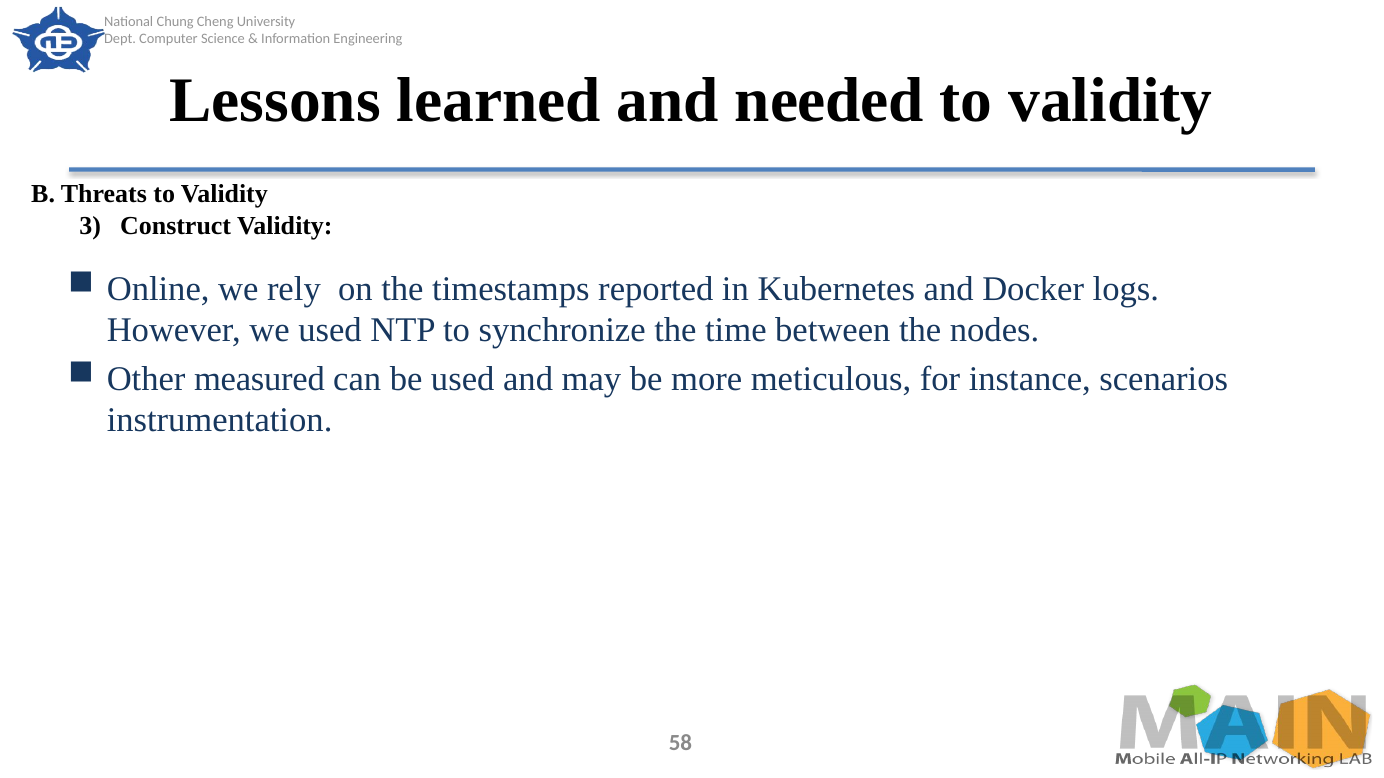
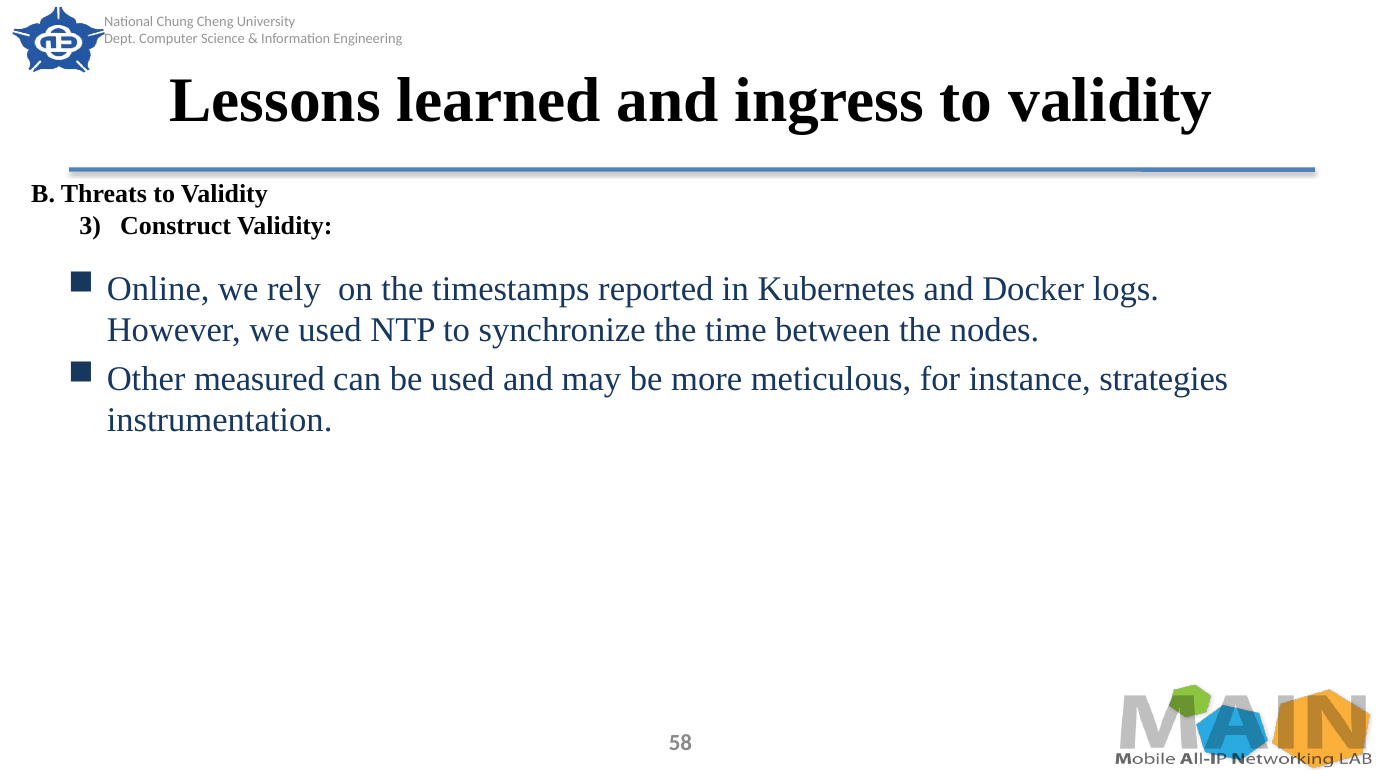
needed: needed -> ingress
scenarios: scenarios -> strategies
